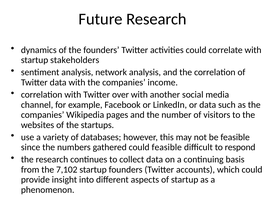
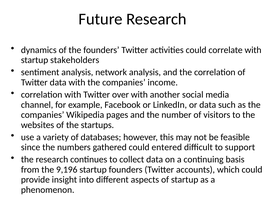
could feasible: feasible -> entered
respond: respond -> support
7,102: 7,102 -> 9,196
